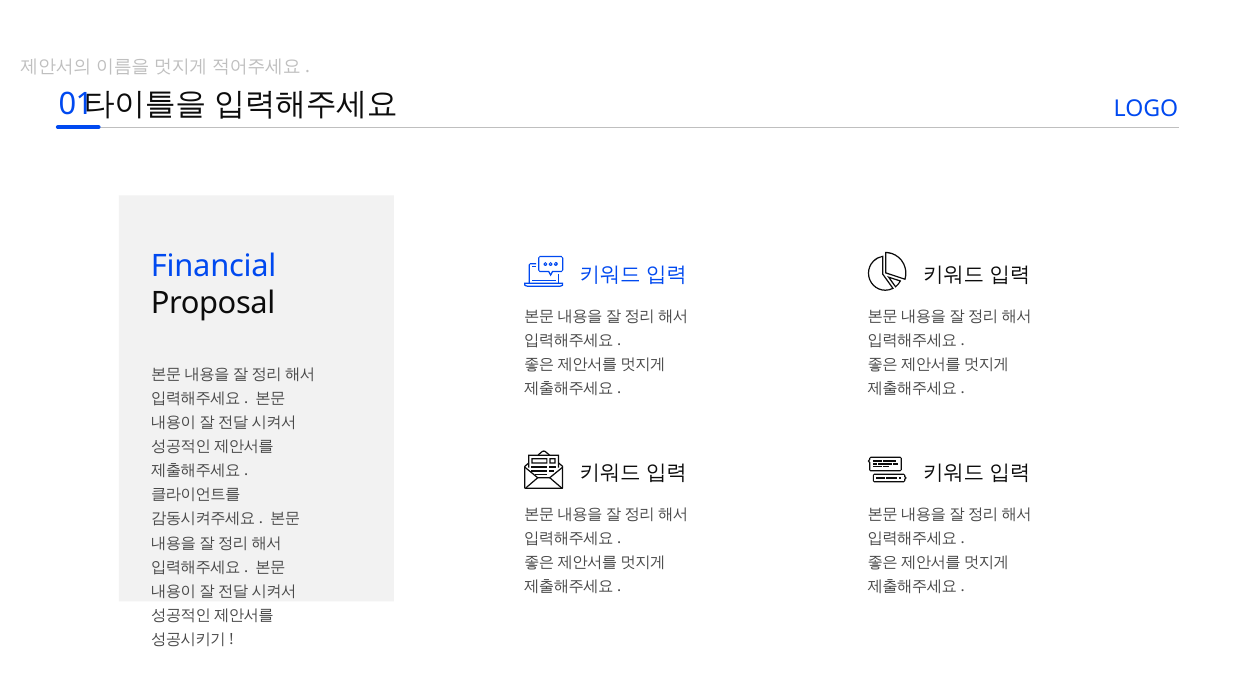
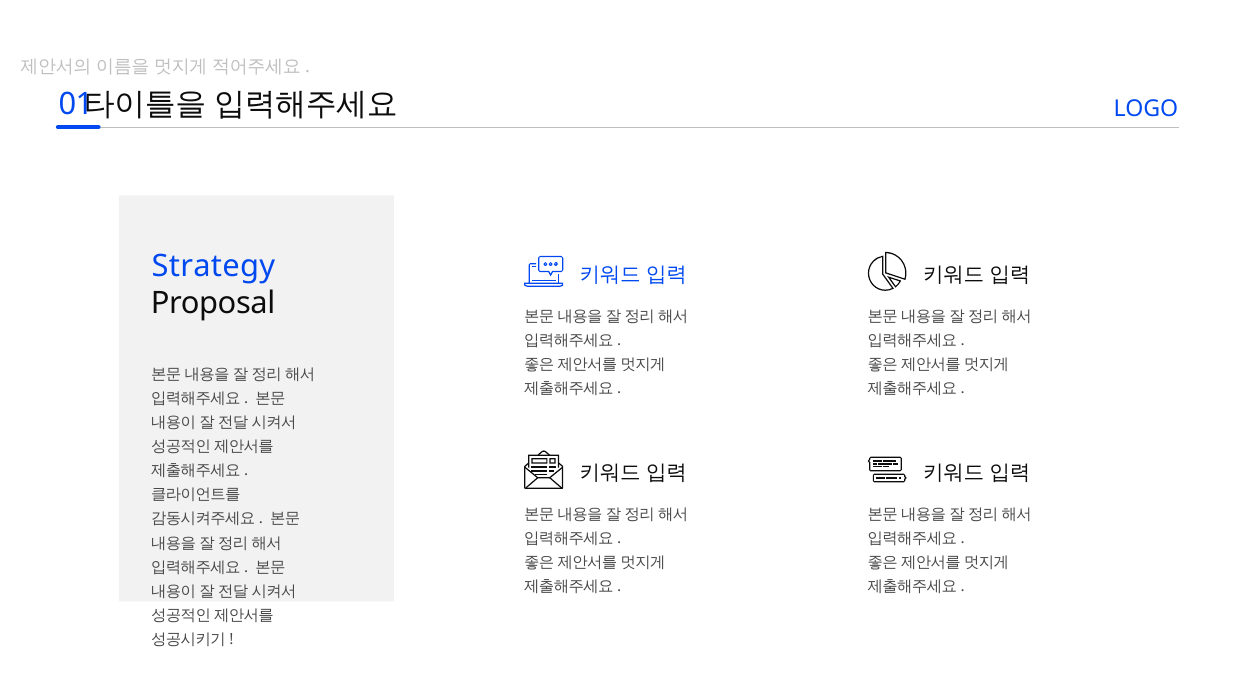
Financial: Financial -> Strategy
